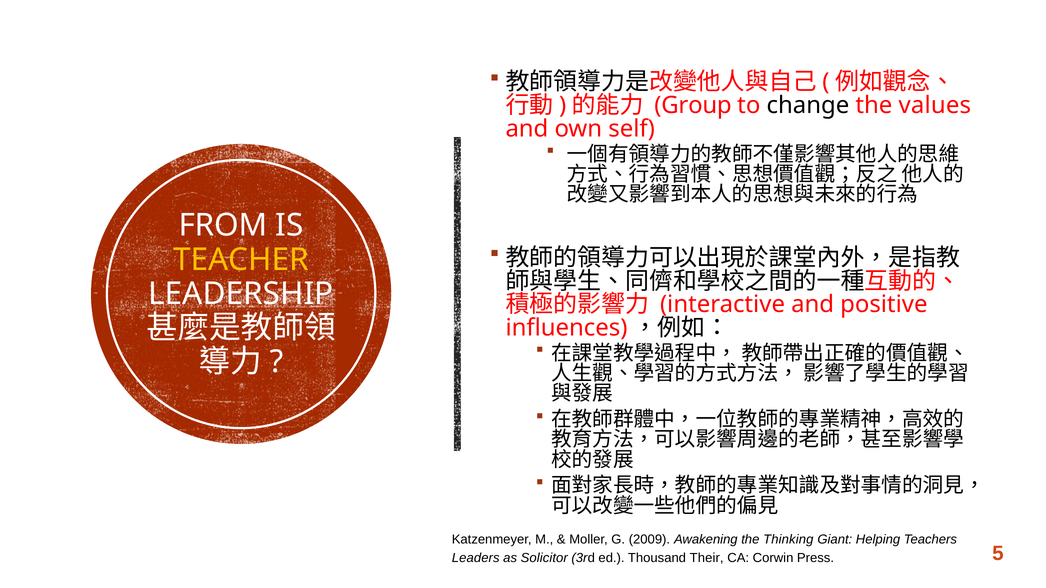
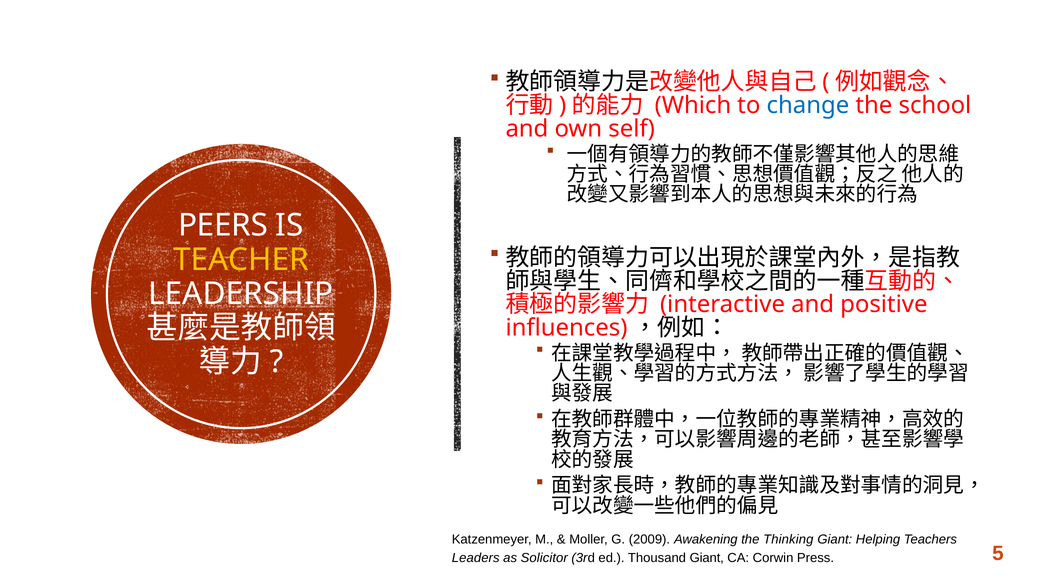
Group: Group -> Which
change colour: black -> blue
values: values -> school
FROM: FROM -> PEERS
Thousand Their: Their -> Giant
